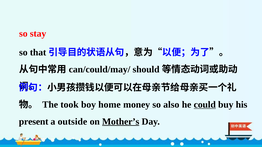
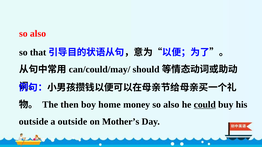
stay at (38, 34): stay -> also
took: took -> then
present at (34, 122): present -> outside
Mother’s underline: present -> none
